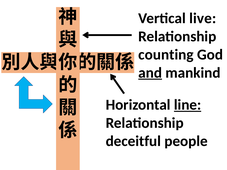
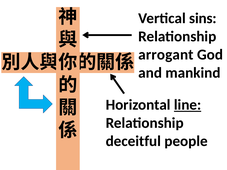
live: live -> sins
counting: counting -> arrogant
and underline: present -> none
